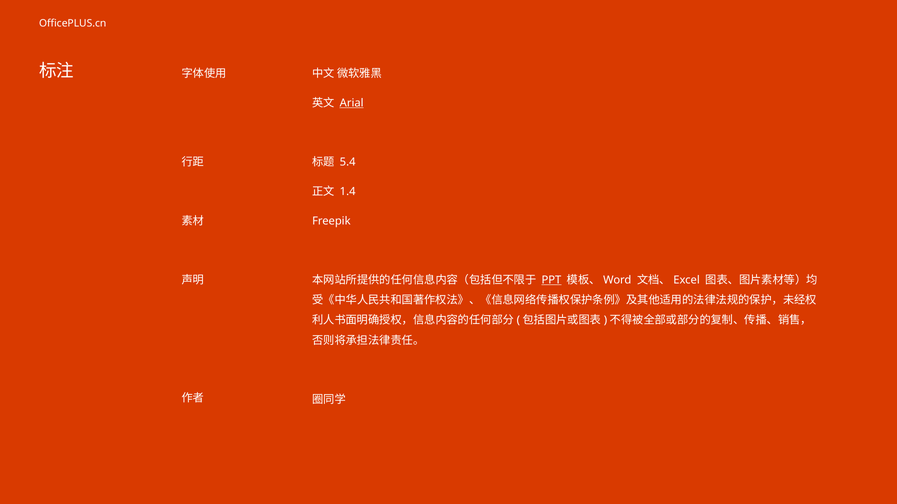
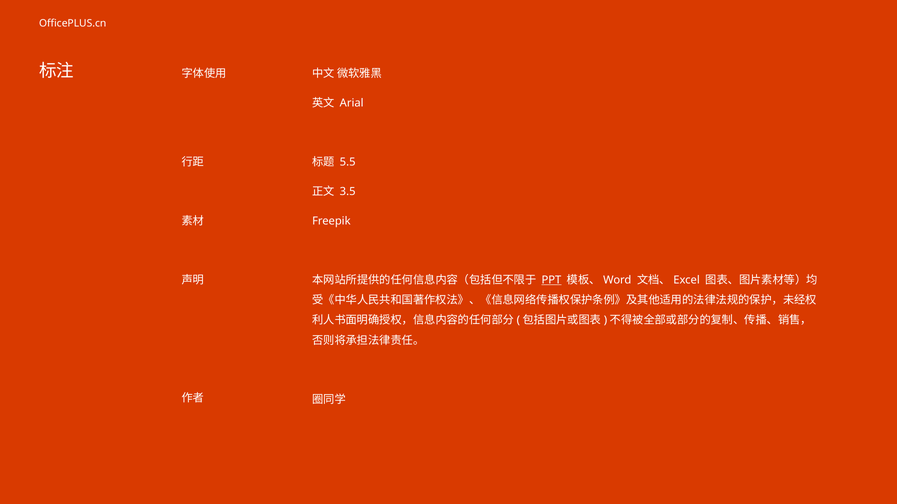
Arial underline: present -> none
5.4: 5.4 -> 5.5
1.4: 1.4 -> 3.5
